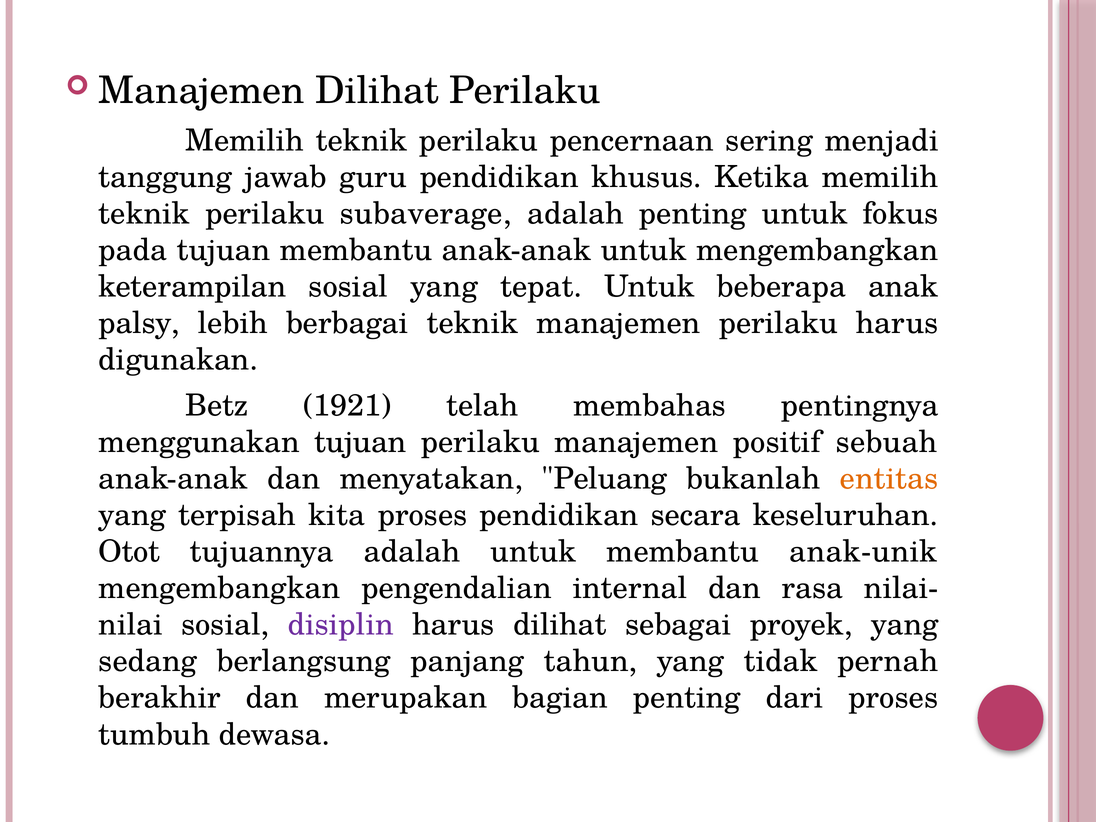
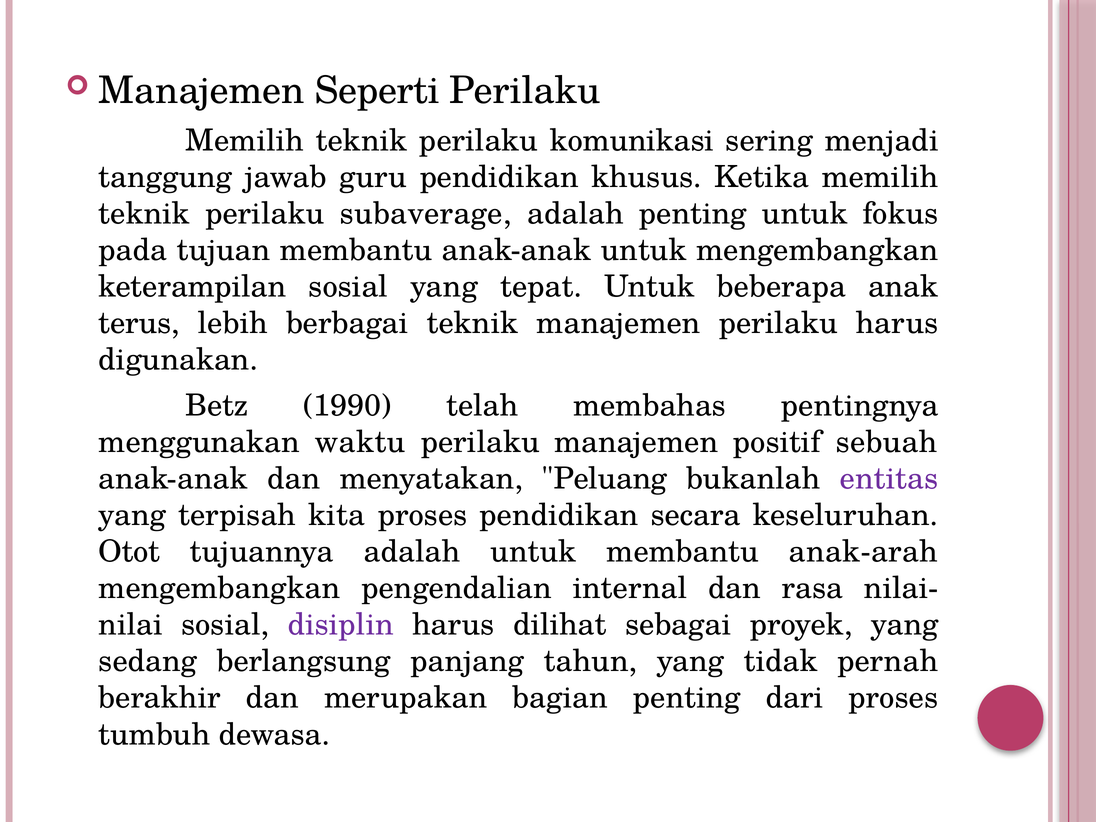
Manajemen Dilihat: Dilihat -> Seperti
pencernaan: pencernaan -> komunikasi
palsy: palsy -> terus
1921: 1921 -> 1990
menggunakan tujuan: tujuan -> waktu
entitas colour: orange -> purple
anak-unik: anak-unik -> anak-arah
